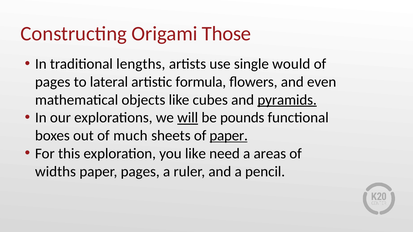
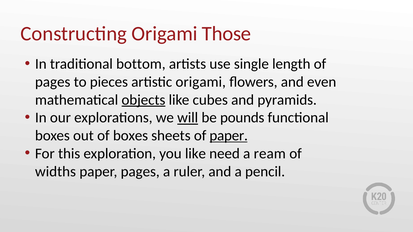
lengths: lengths -> bottom
would: would -> length
lateral: lateral -> pieces
artistic formula: formula -> origami
objects underline: none -> present
pyramids underline: present -> none
of much: much -> boxes
areas: areas -> ream
